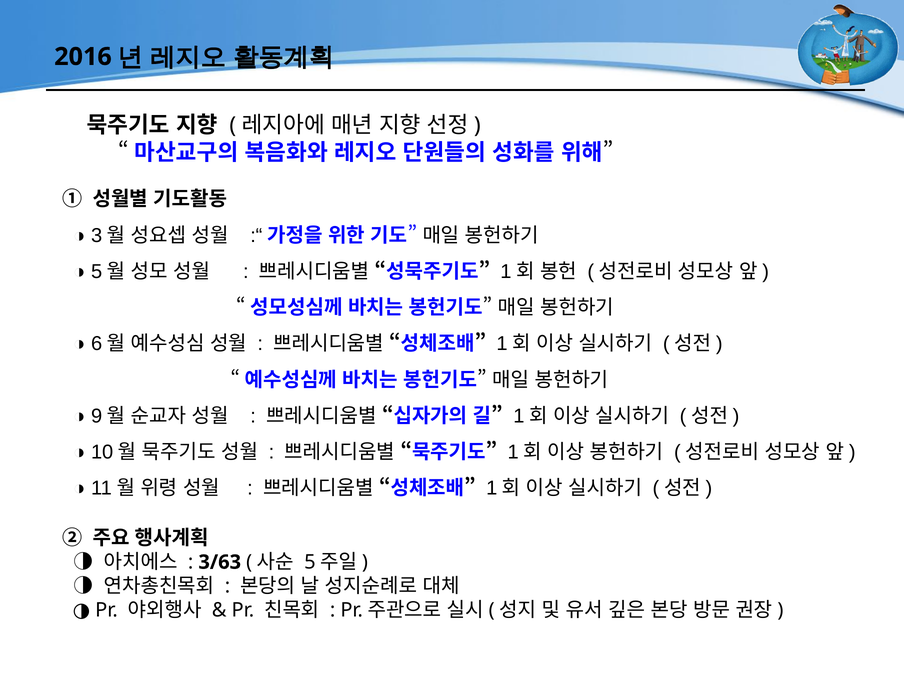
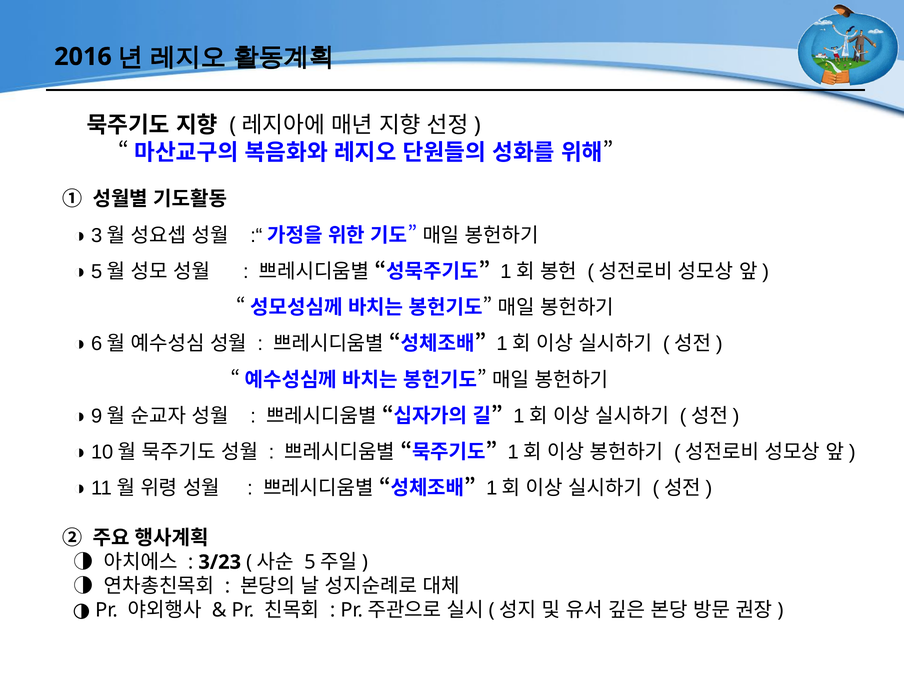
3/63: 3/63 -> 3/23
